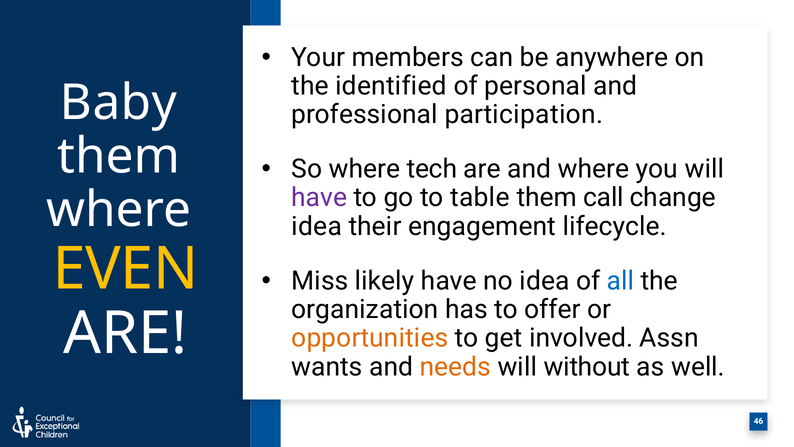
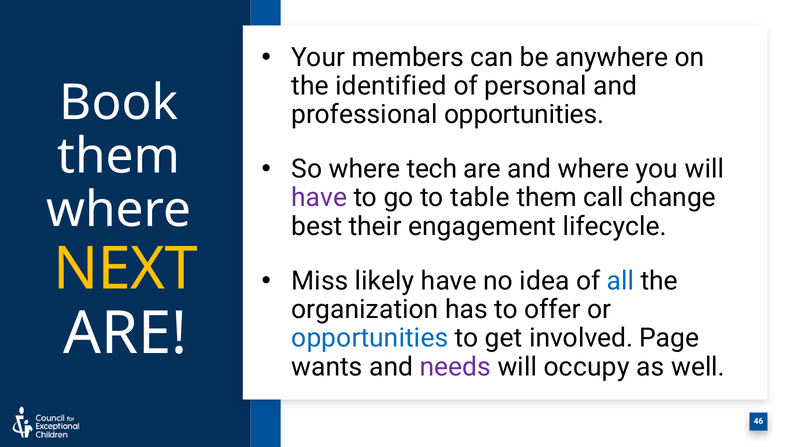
Baby: Baby -> Book
professional participation: participation -> opportunities
idea at (317, 226): idea -> best
EVEN: EVEN -> NEXT
opportunities at (370, 338) colour: orange -> blue
Assn: Assn -> Page
needs colour: orange -> purple
without: without -> occupy
